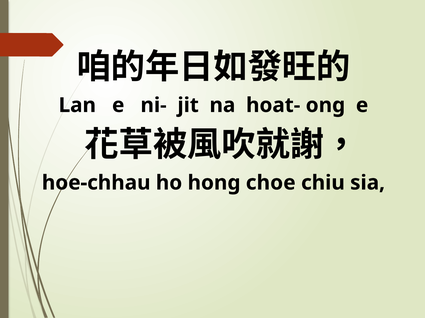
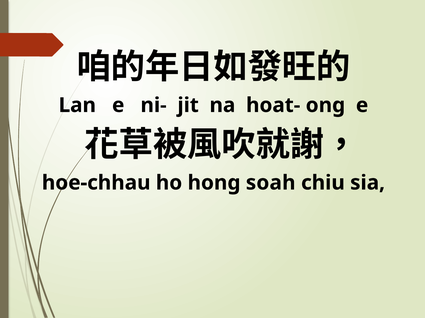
choe: choe -> soah
